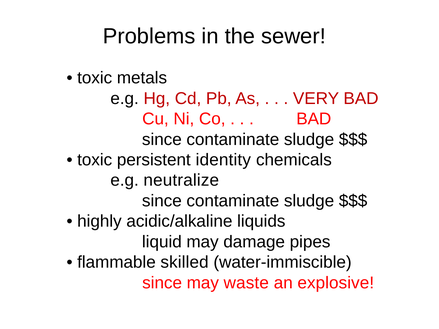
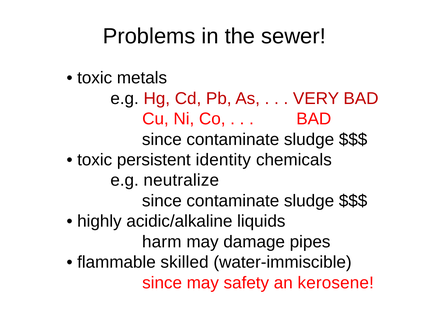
liquid: liquid -> harm
waste: waste -> safety
explosive: explosive -> kerosene
